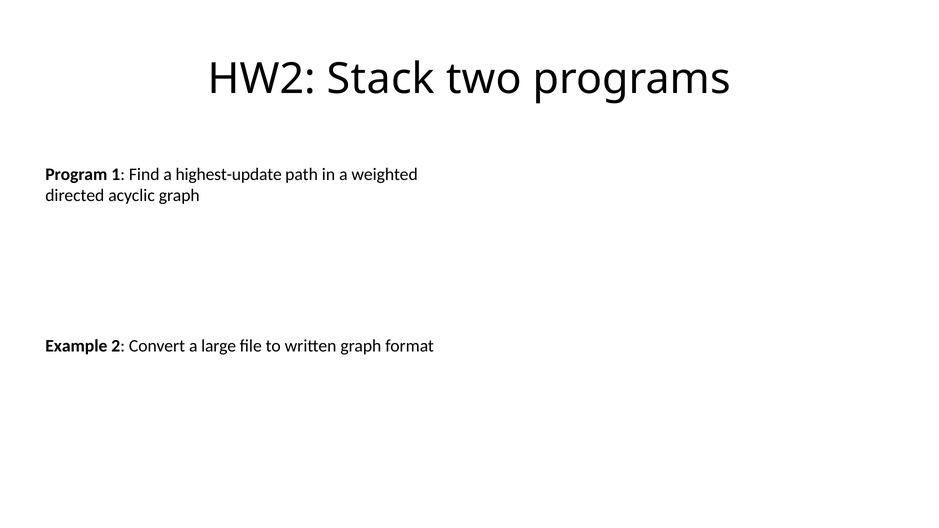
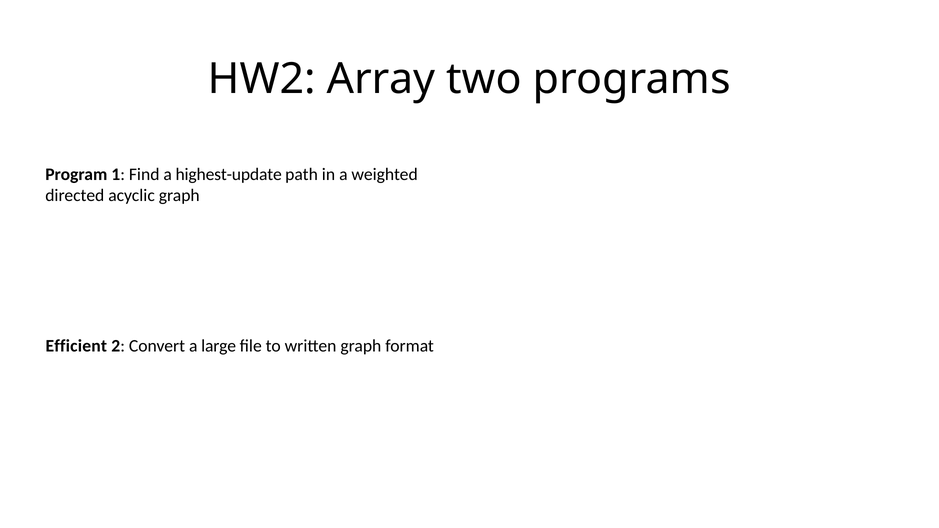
Stack: Stack -> Array
Example: Example -> Efficient
